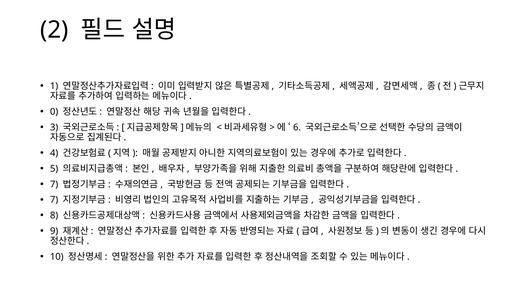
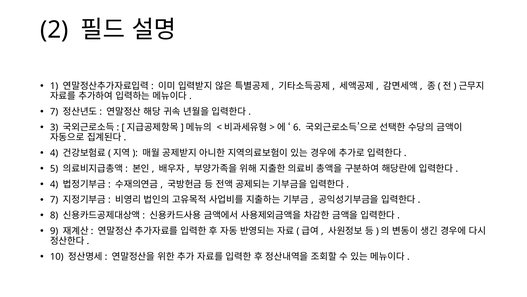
0 at (54, 112): 0 -> 7
7 at (54, 184): 7 -> 4
